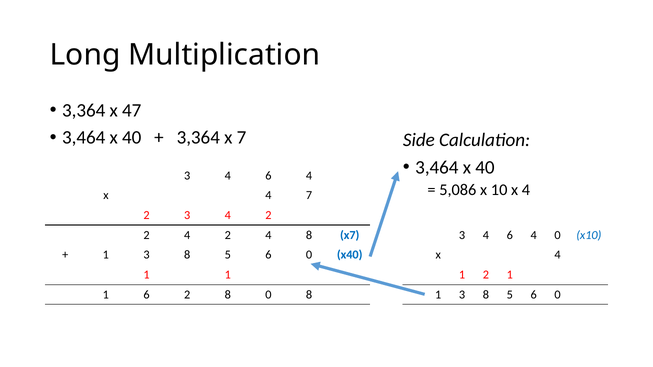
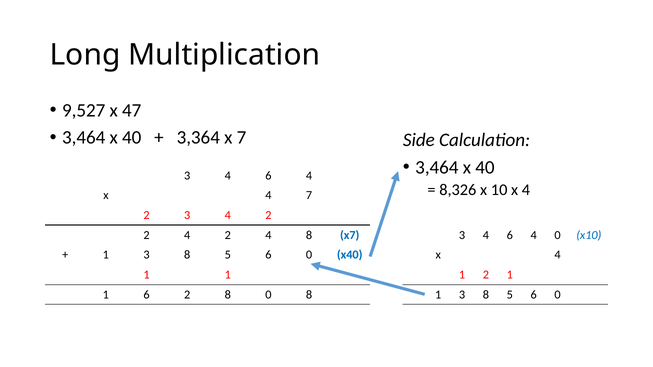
3,364 at (84, 110): 3,364 -> 9,527
5,086: 5,086 -> 8,326
